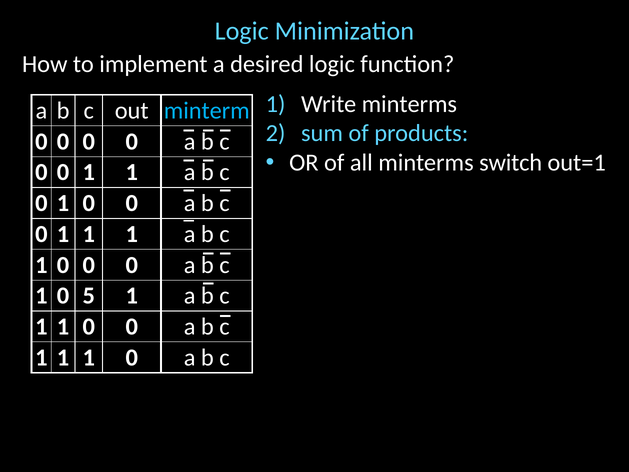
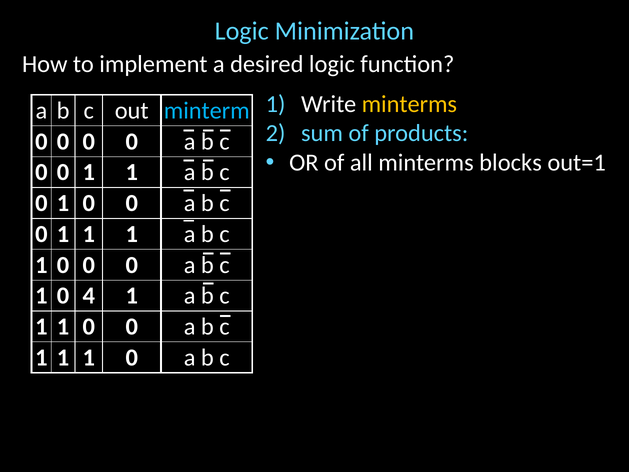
minterms at (409, 104) colour: white -> yellow
switch: switch -> blocks
5: 5 -> 4
